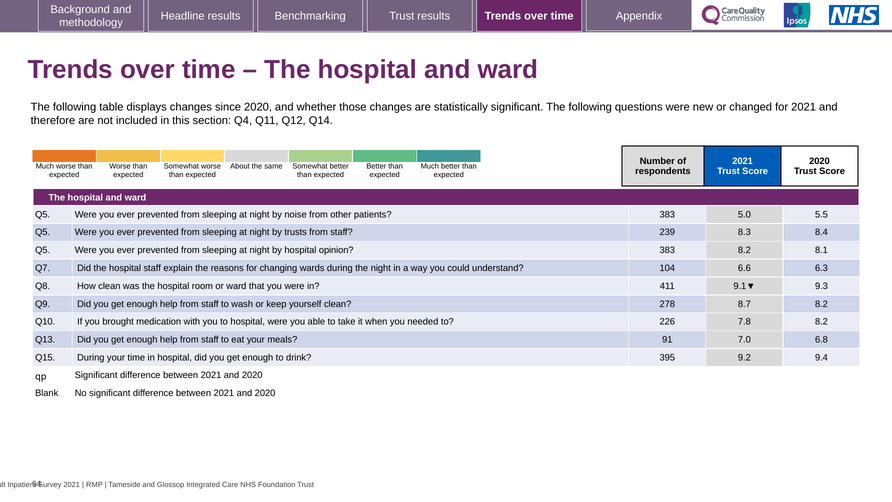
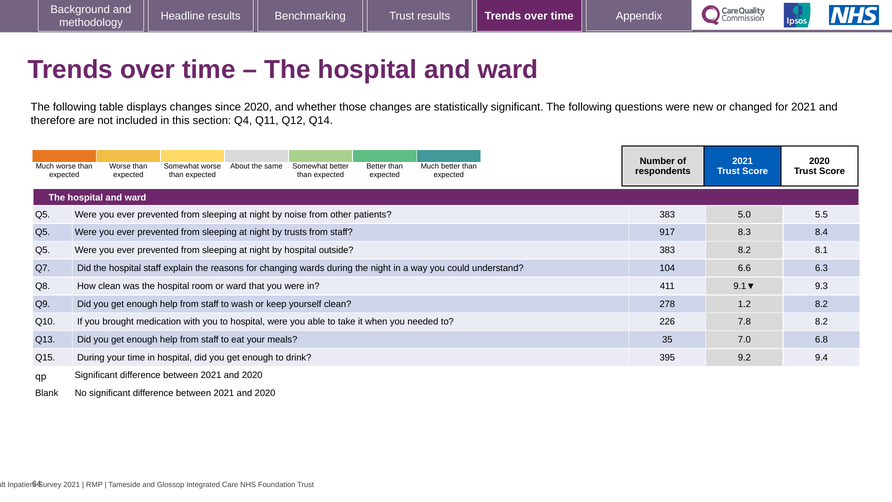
239: 239 -> 917
opinion: opinion -> outside
8.7: 8.7 -> 1.2
91: 91 -> 35
